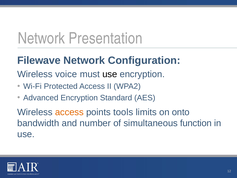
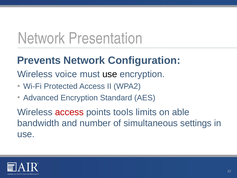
Filewave: Filewave -> Prevents
access at (69, 112) colour: orange -> red
onto: onto -> able
function: function -> settings
